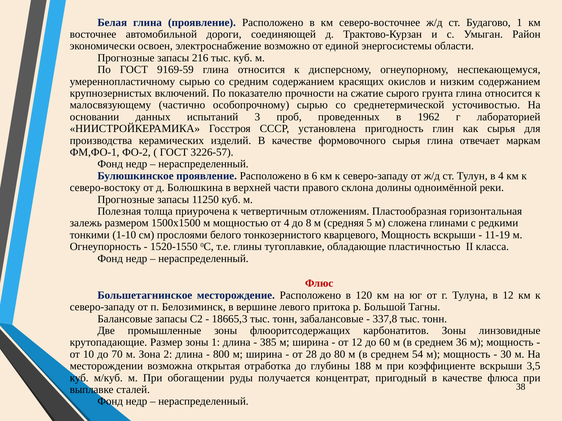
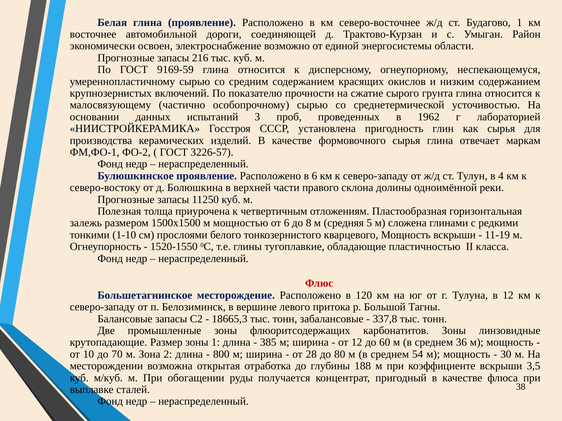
от 4: 4 -> 6
